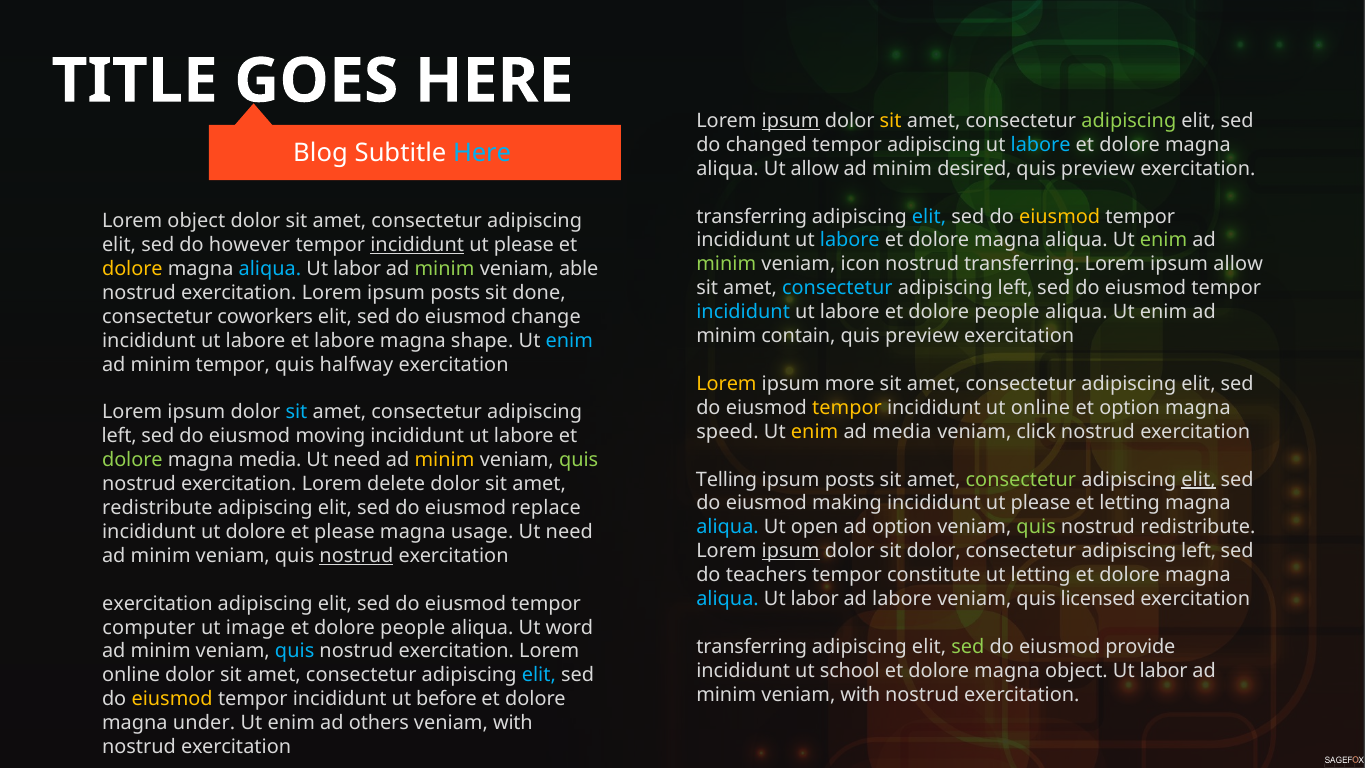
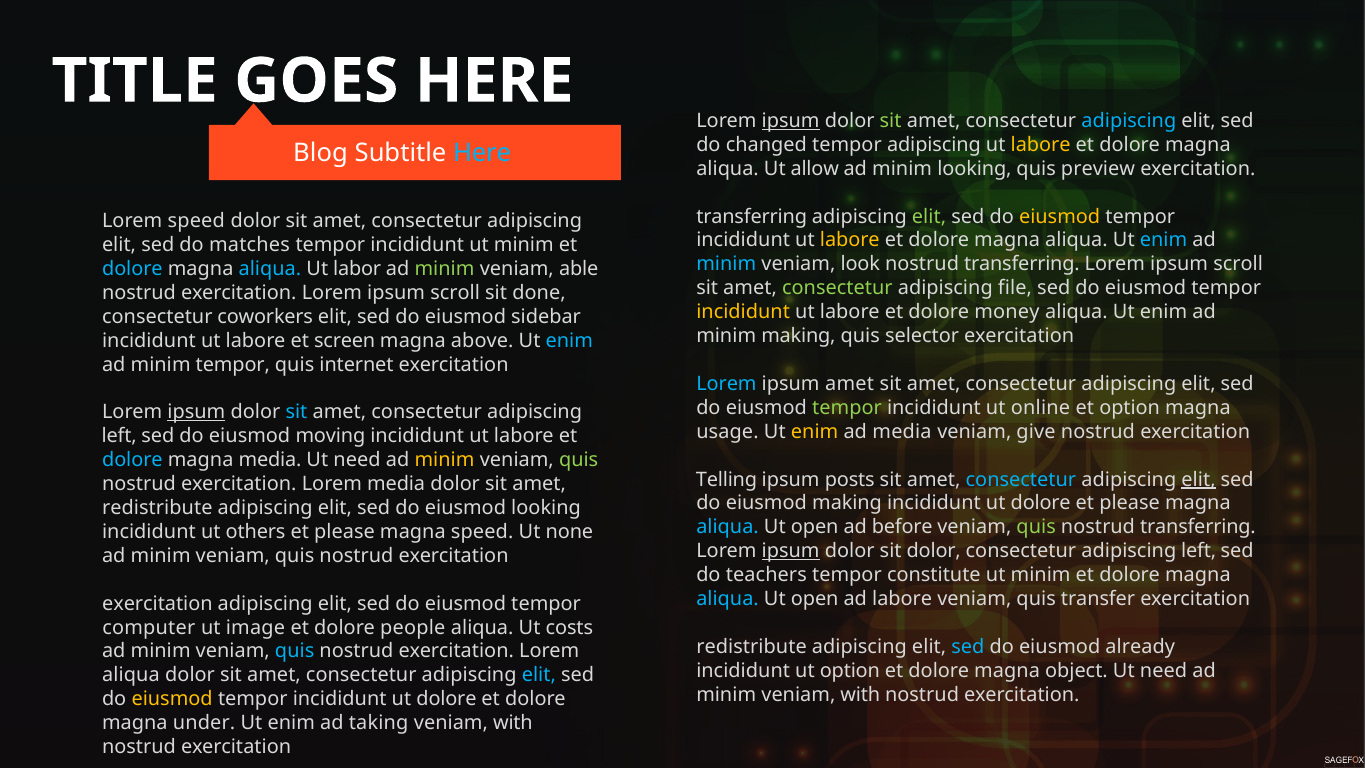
sit at (891, 121) colour: yellow -> light green
adipiscing at (1129, 121) colour: light green -> light blue
labore at (1041, 145) colour: light blue -> yellow
minim desired: desired -> looking
elit at (929, 216) colour: light blue -> light green
Lorem object: object -> speed
labore at (850, 240) colour: light blue -> yellow
enim at (1164, 240) colour: light green -> light blue
however: however -> matches
incididunt at (417, 245) underline: present -> none
please at (524, 245): please -> minim
minim at (726, 264) colour: light green -> light blue
icon: icon -> look
allow at (1238, 264): allow -> scroll
dolore at (132, 269) colour: yellow -> light blue
consectetur at (837, 288) colour: light blue -> light green
left at (1015, 288): left -> file
exercitation Lorem ipsum posts: posts -> scroll
incididunt at (743, 312) colour: light blue -> yellow
labore et dolore people: people -> money
change: change -> sidebar
minim contain: contain -> making
preview at (922, 336): preview -> selector
et labore: labore -> screen
shape: shape -> above
halfway: halfway -> internet
Lorem at (726, 384) colour: yellow -> light blue
ipsum more: more -> amet
tempor at (847, 408) colour: yellow -> light green
ipsum at (196, 412) underline: none -> present
speed: speed -> usage
click: click -> give
dolore at (132, 460) colour: light green -> light blue
consectetur at (1021, 479) colour: light green -> light blue
Lorem delete: delete -> media
please at (1041, 503): please -> dolore
letting at (1130, 503): letting -> please
eiusmod replace: replace -> looking
ad option: option -> before
redistribute at (1198, 527): redistribute -> transferring
ut dolore: dolore -> others
magna usage: usage -> speed
need at (569, 532): need -> none
nostrud at (356, 556) underline: present -> none
letting at (1041, 575): letting -> minim
labor at (815, 599): labor -> open
licensed: licensed -> transfer
word: word -> costs
transferring at (752, 647): transferring -> redistribute
sed at (968, 647) colour: light green -> light blue
provide: provide -> already
ut school: school -> option
labor at (1164, 671): labor -> need
online at (131, 675): online -> aliqua
tempor incididunt ut before: before -> dolore
others: others -> taking
